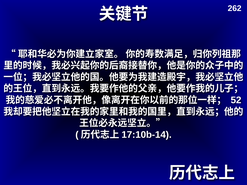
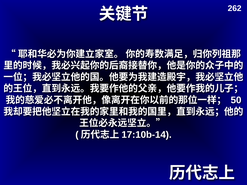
52: 52 -> 50
